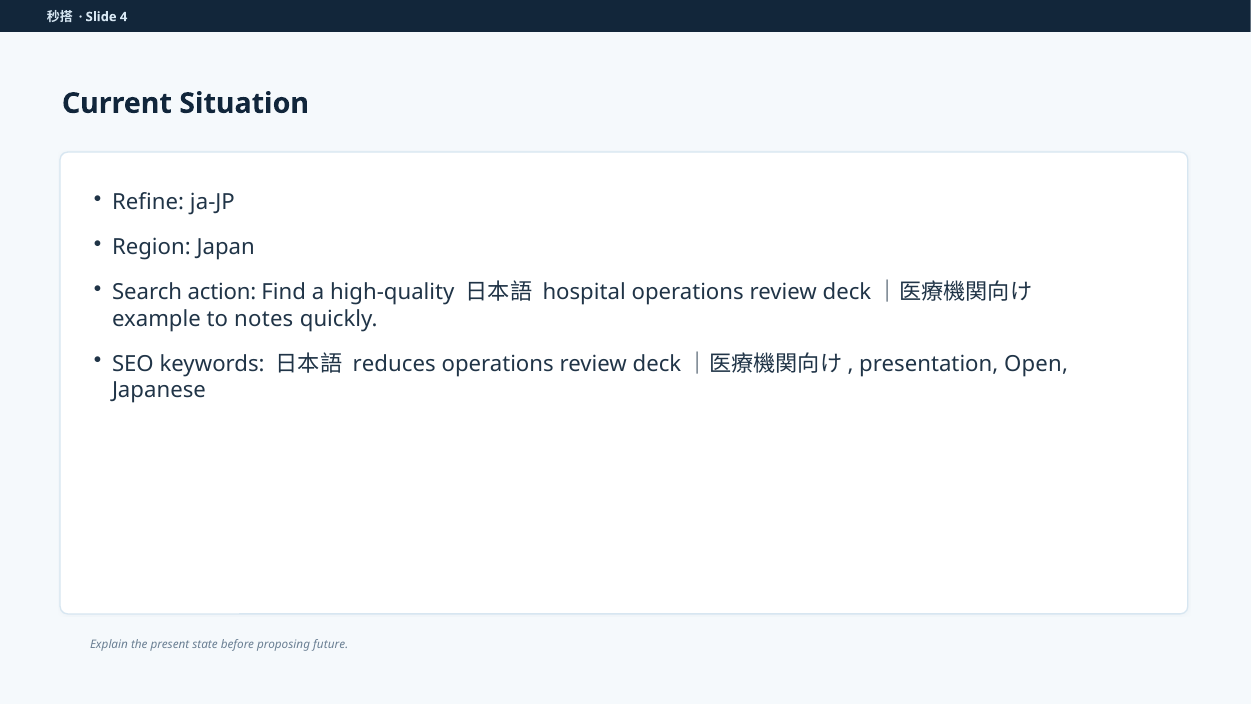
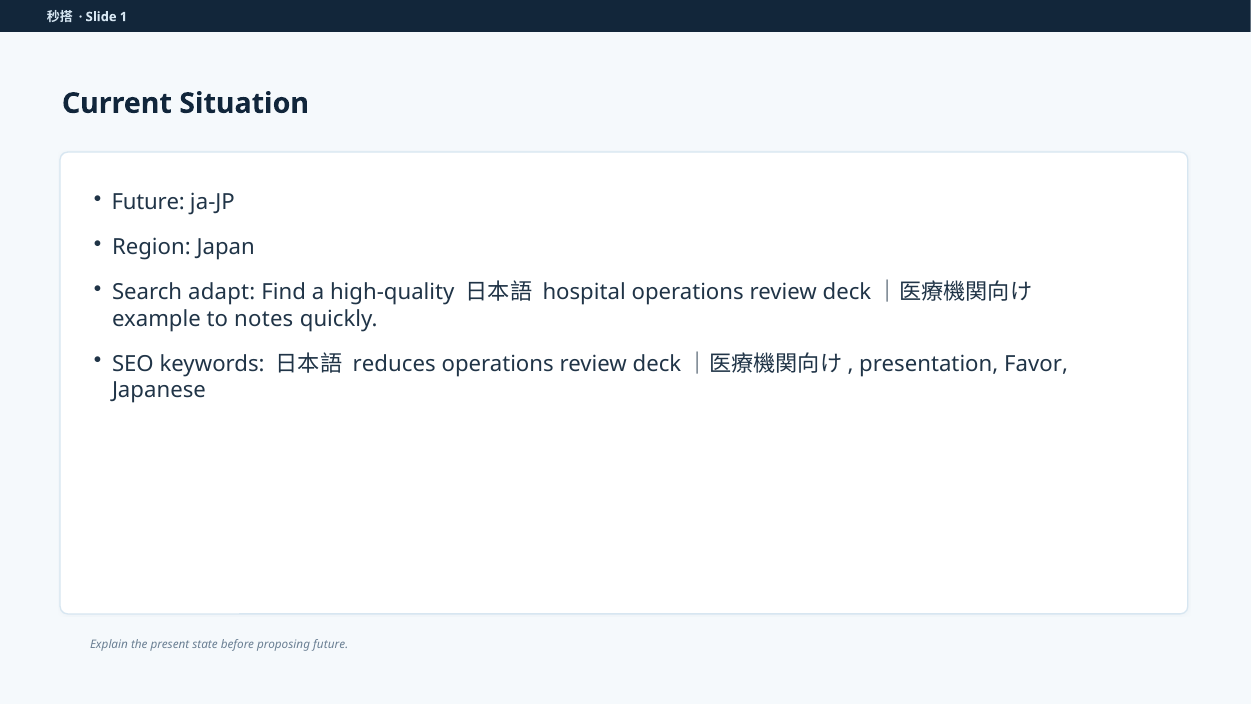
4: 4 -> 1
Refine at (148, 202): Refine -> Future
action: action -> adapt
Open: Open -> Favor
